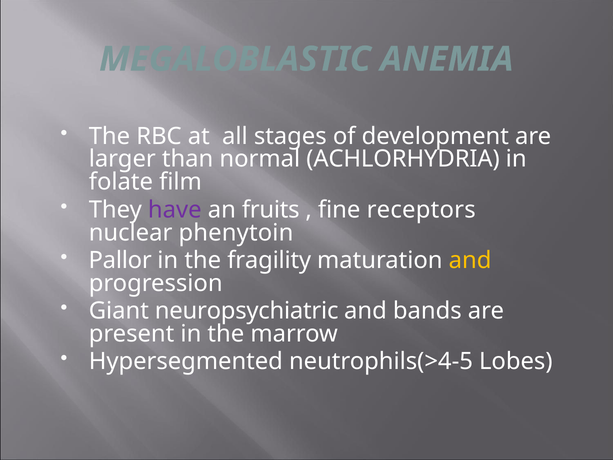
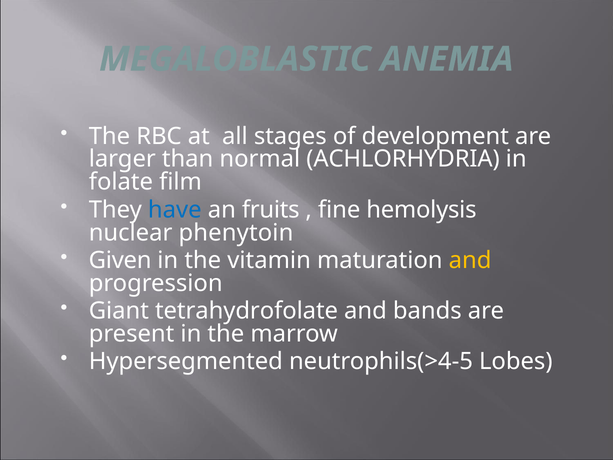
have colour: purple -> blue
receptors: receptors -> hemolysis
Pallor: Pallor -> Given
fragility: fragility -> vitamin
neuropsychiatric: neuropsychiatric -> tetrahydrofolate
